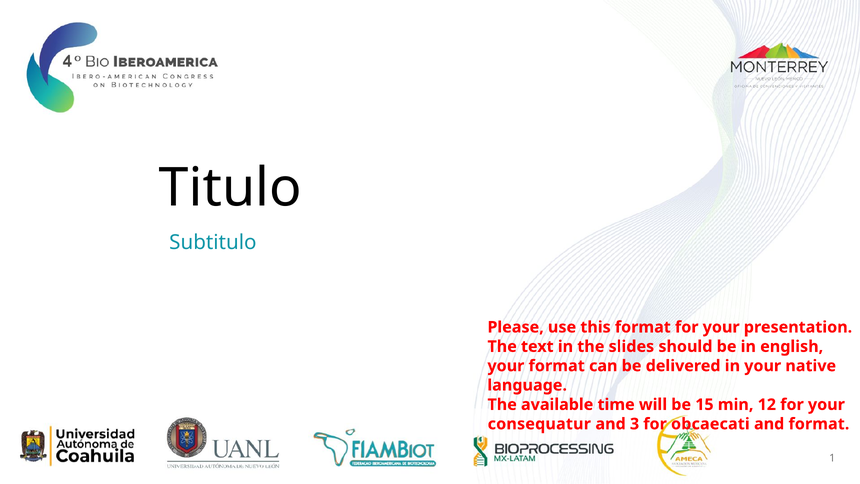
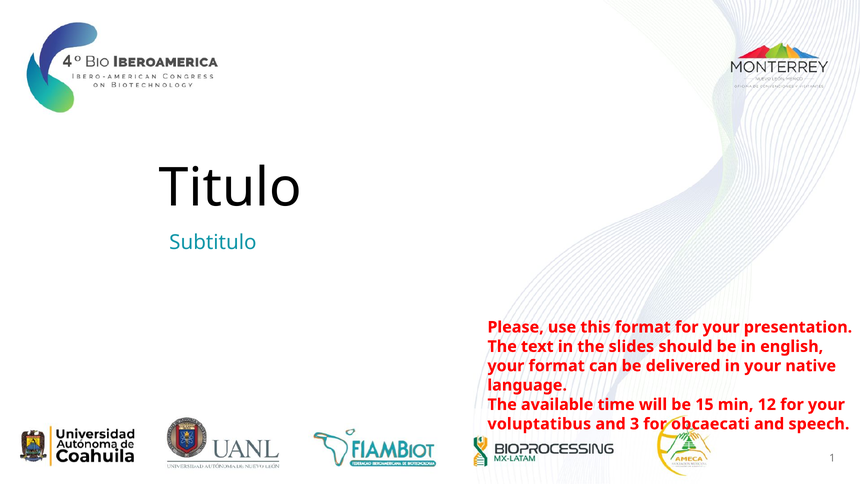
consequatur: consequatur -> voluptatibus
and format: format -> speech
